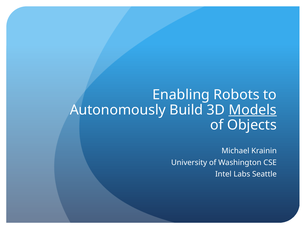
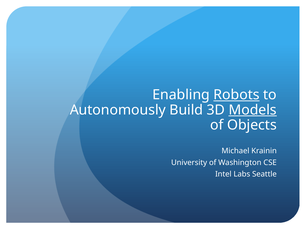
Robots underline: none -> present
